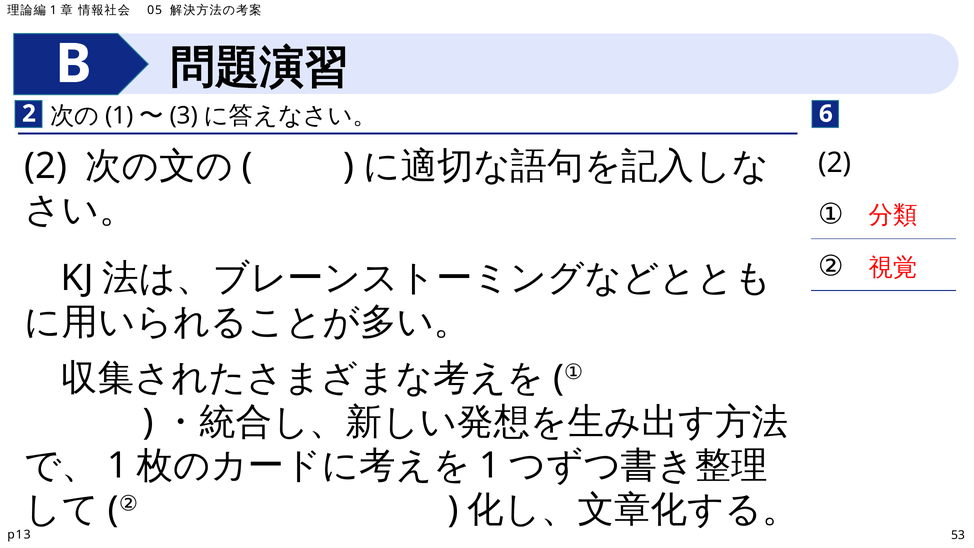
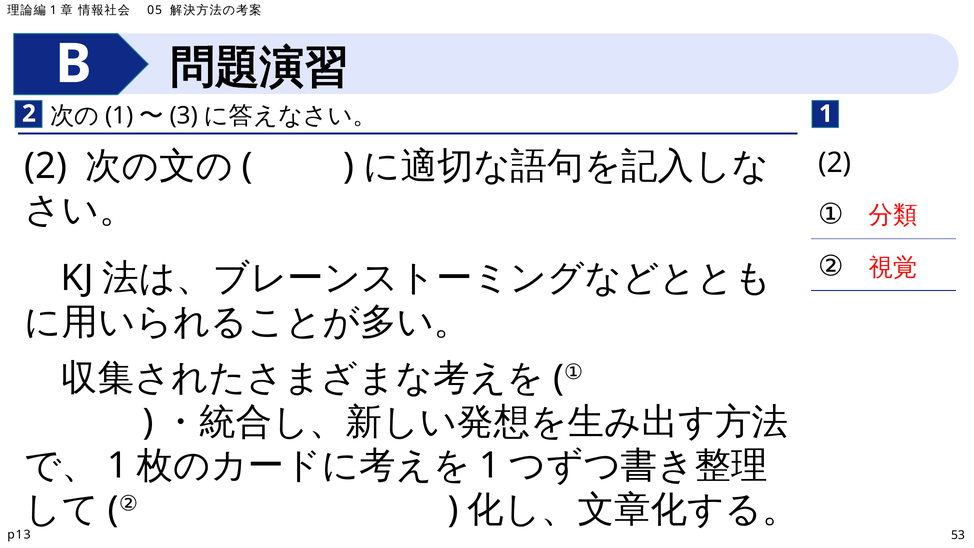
2 6: 6 -> 1
